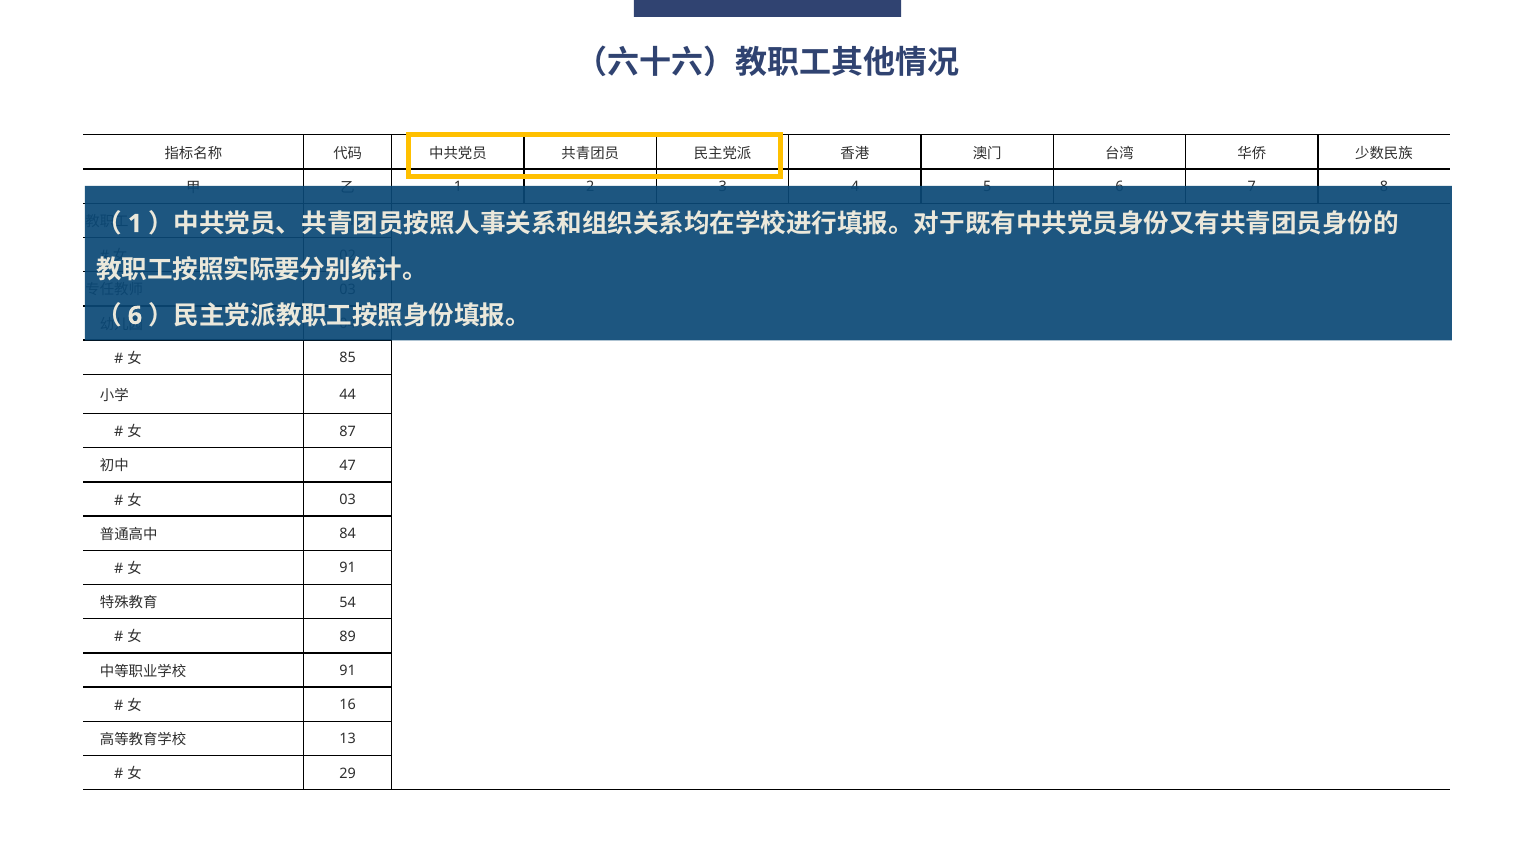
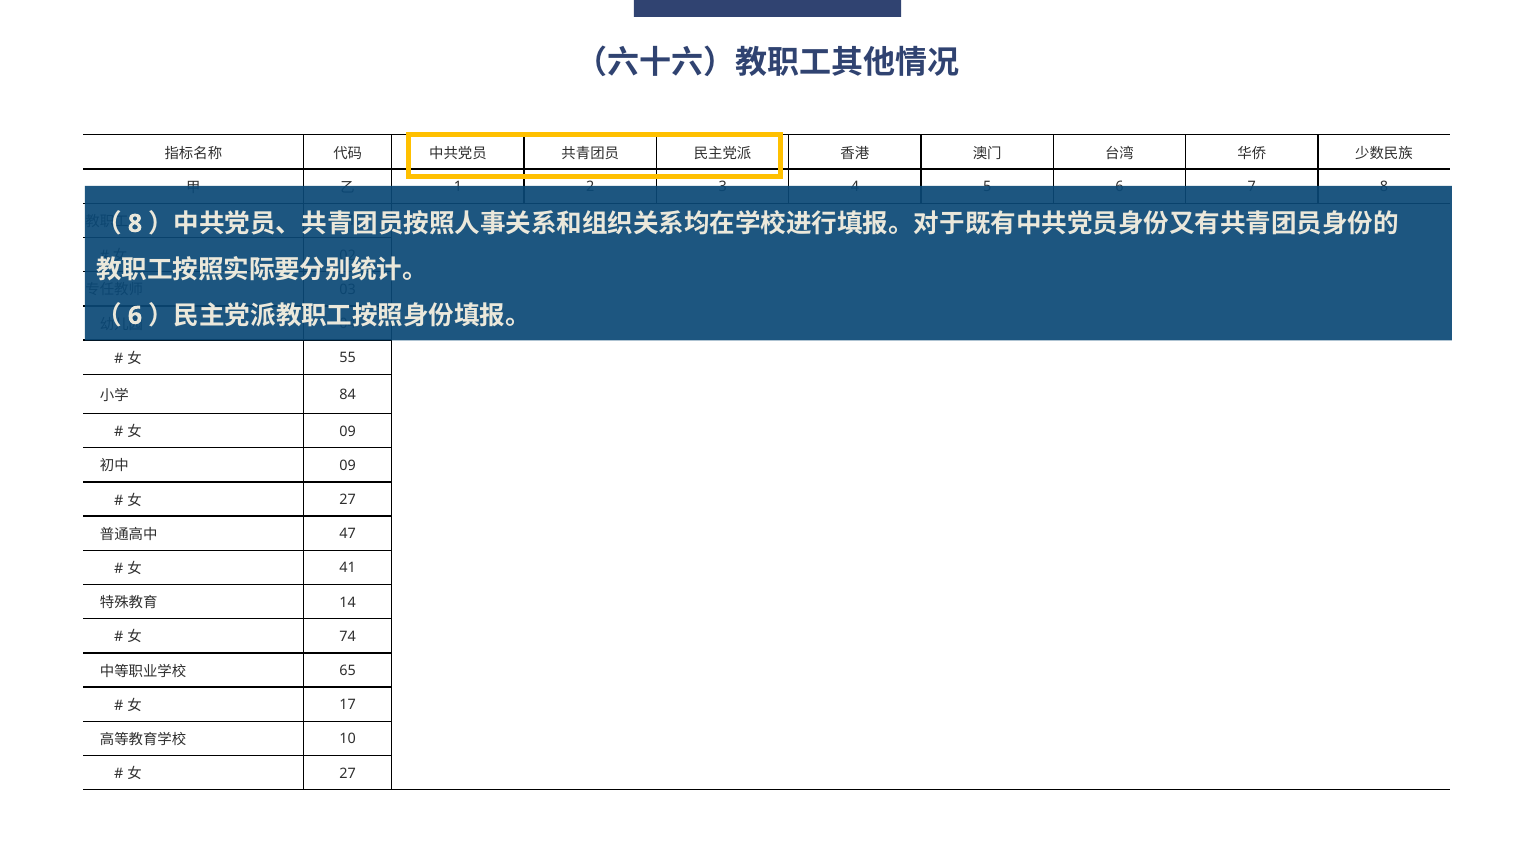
1 at (135, 224): 1 -> 8
85: 85 -> 55
44: 44 -> 84
87 at (348, 432): 87 -> 09
47 at (348, 466): 47 -> 09
03 at (348, 500): 03 -> 27
84: 84 -> 47
91 at (348, 568): 91 -> 41
54: 54 -> 14
89: 89 -> 74
91 at (348, 671): 91 -> 65
16: 16 -> 17
13: 13 -> 10
29 at (348, 774): 29 -> 27
